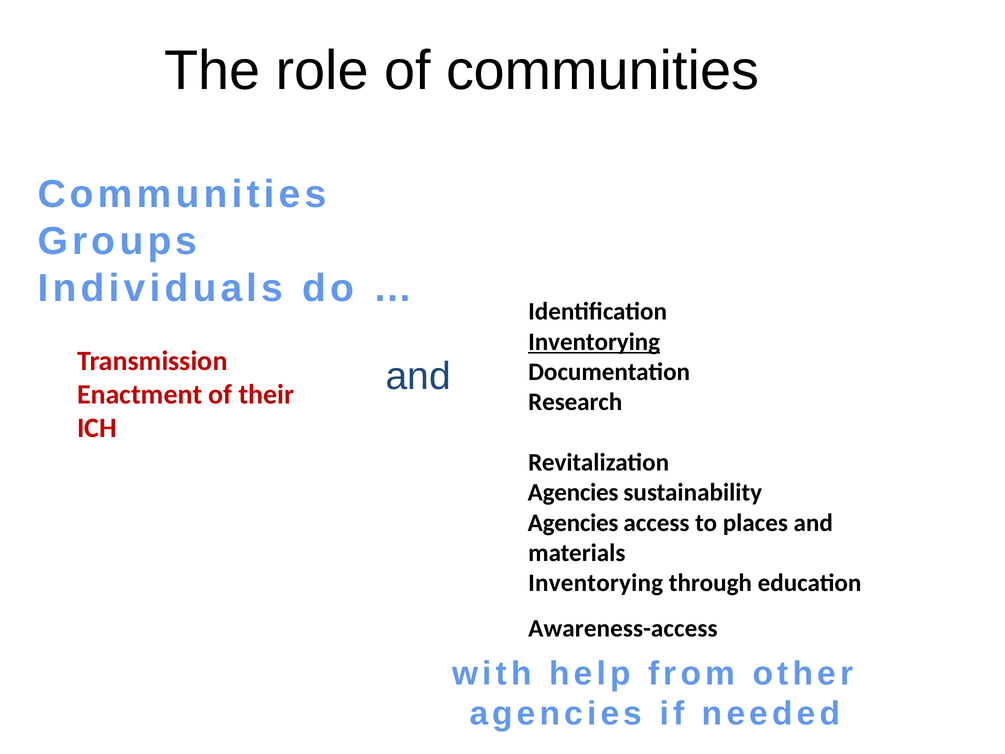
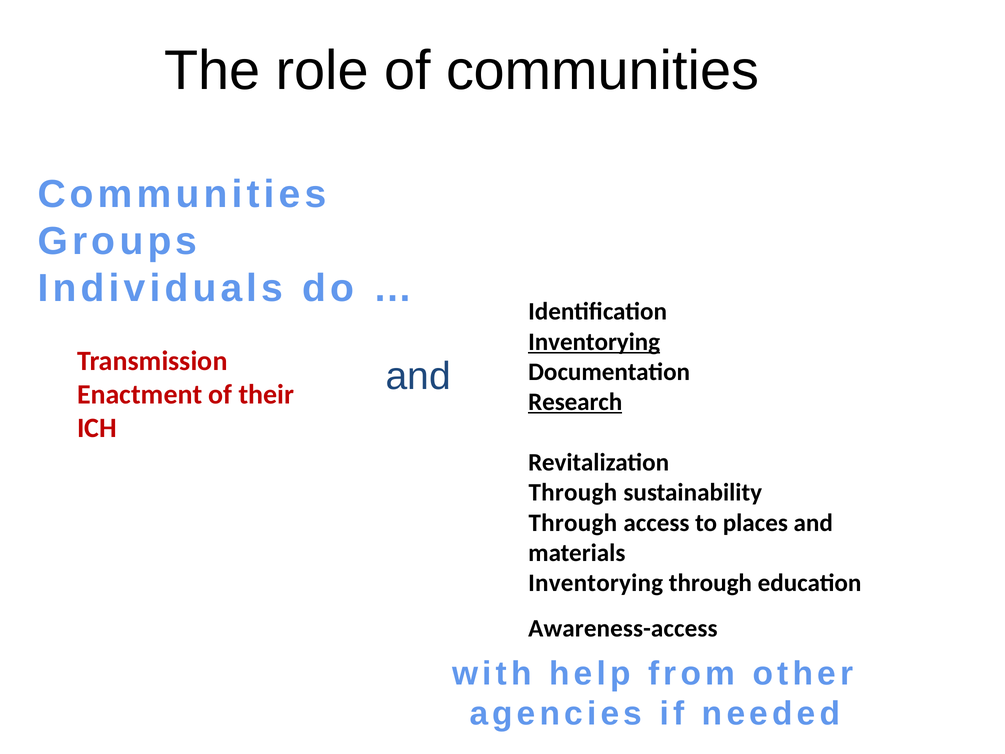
Research underline: none -> present
Agencies at (573, 492): Agencies -> Through
Agencies at (573, 523): Agencies -> Through
